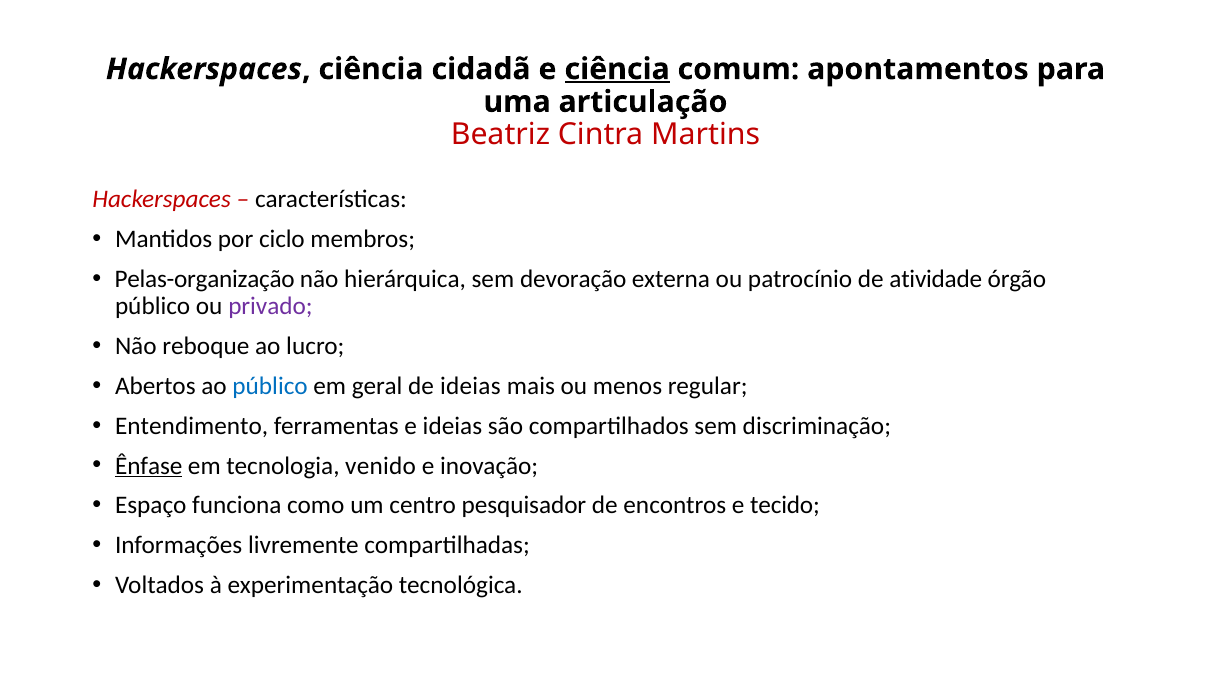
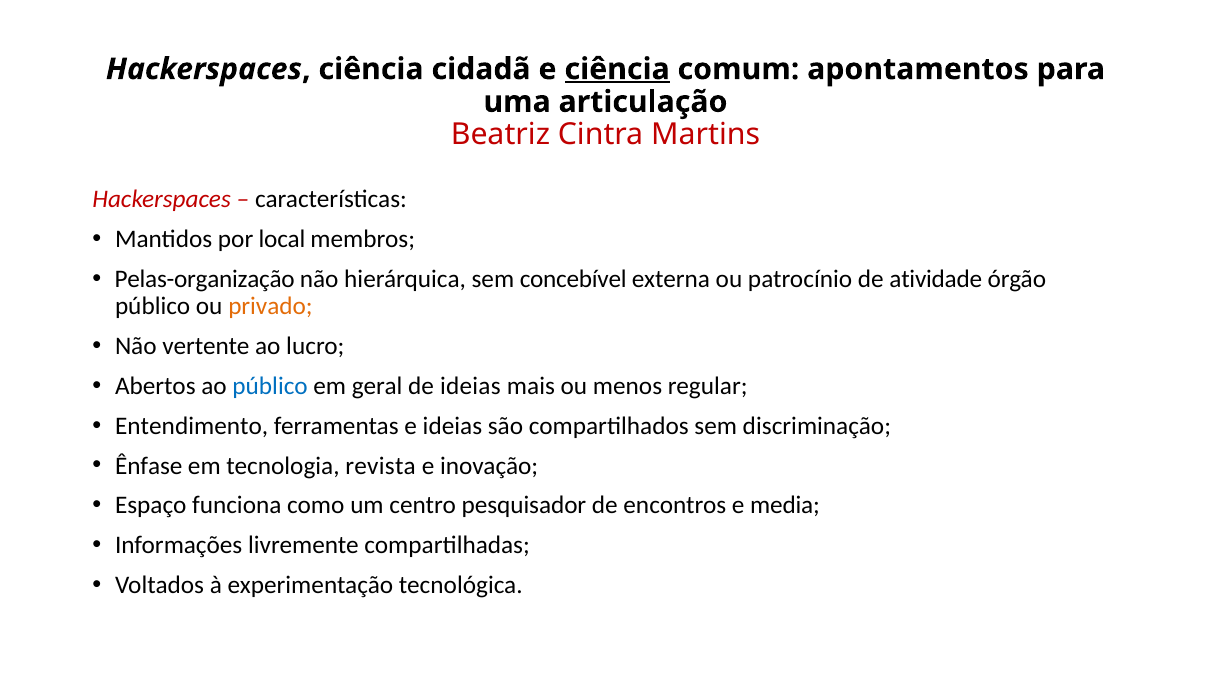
ciclo: ciclo -> local
devoração: devoração -> concebível
privado colour: purple -> orange
reboque: reboque -> vertente
Ênfase underline: present -> none
venido: venido -> revista
tecido: tecido -> media
